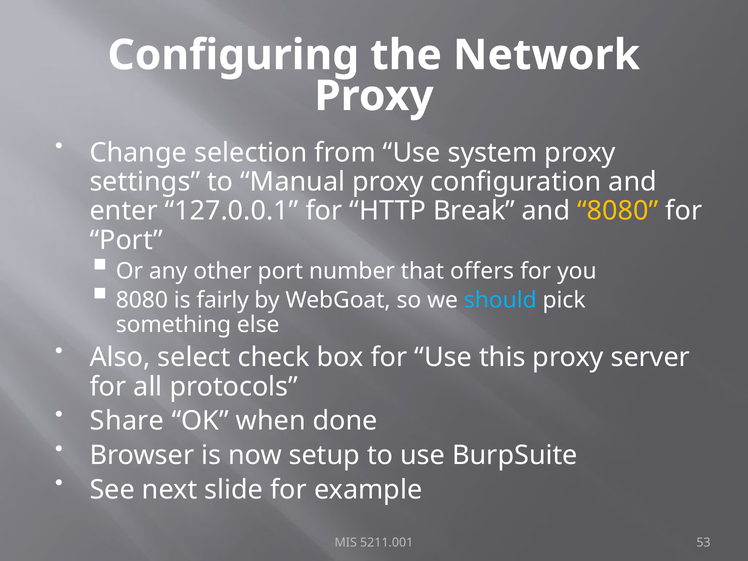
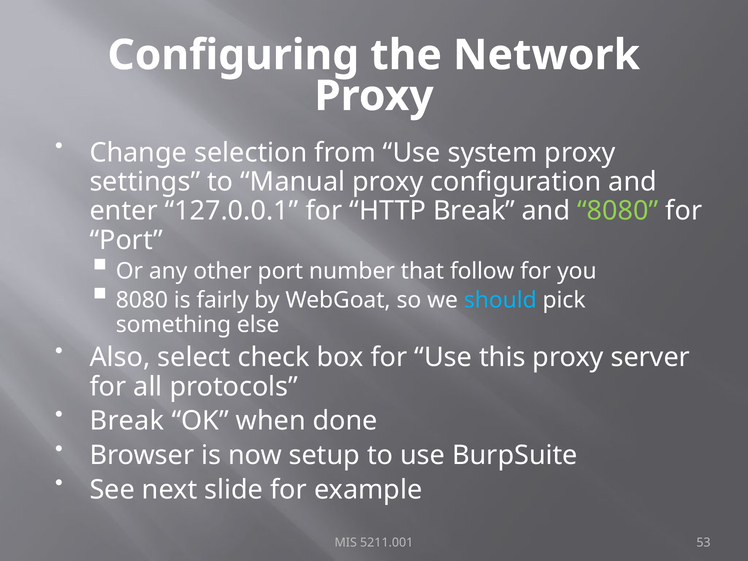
8080 at (618, 211) colour: yellow -> light green
offers: offers -> follow
Share at (127, 421): Share -> Break
